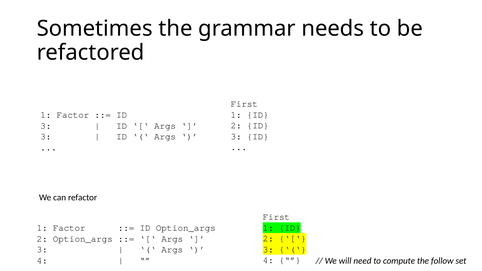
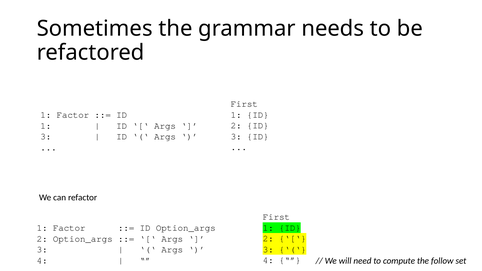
3 at (46, 126): 3 -> 1
